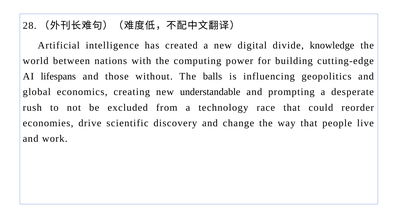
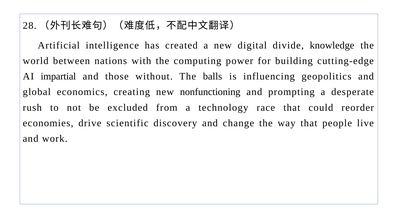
lifespans: lifespans -> impartial
understandable: understandable -> nonfunctioning
